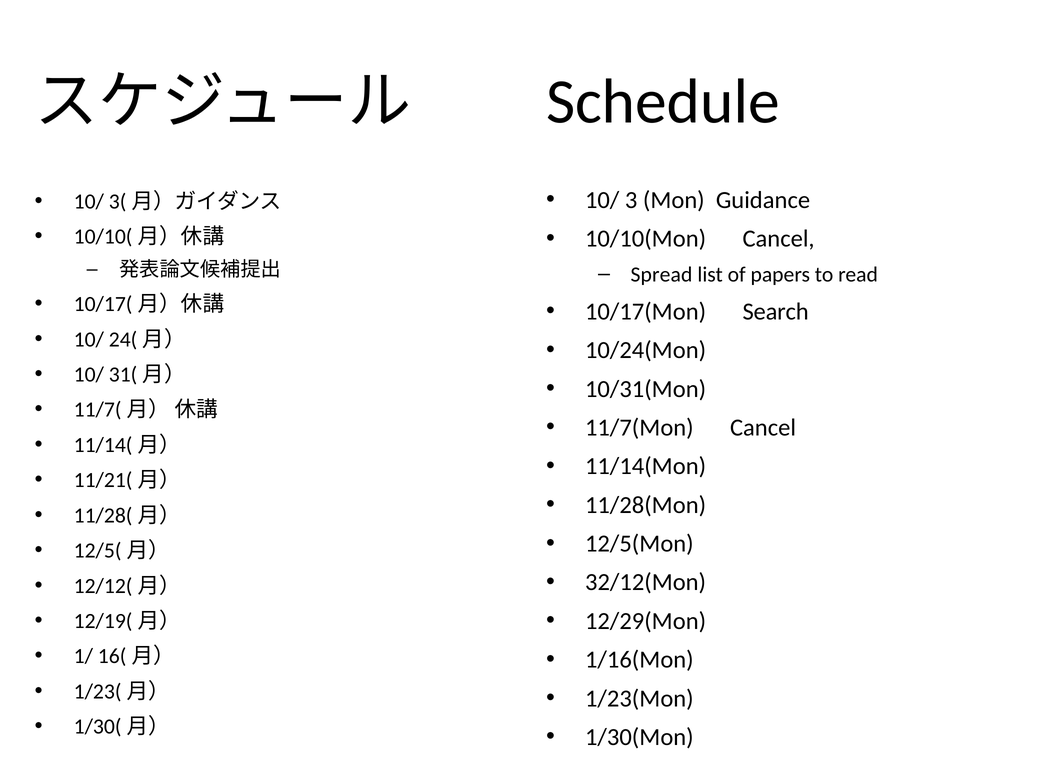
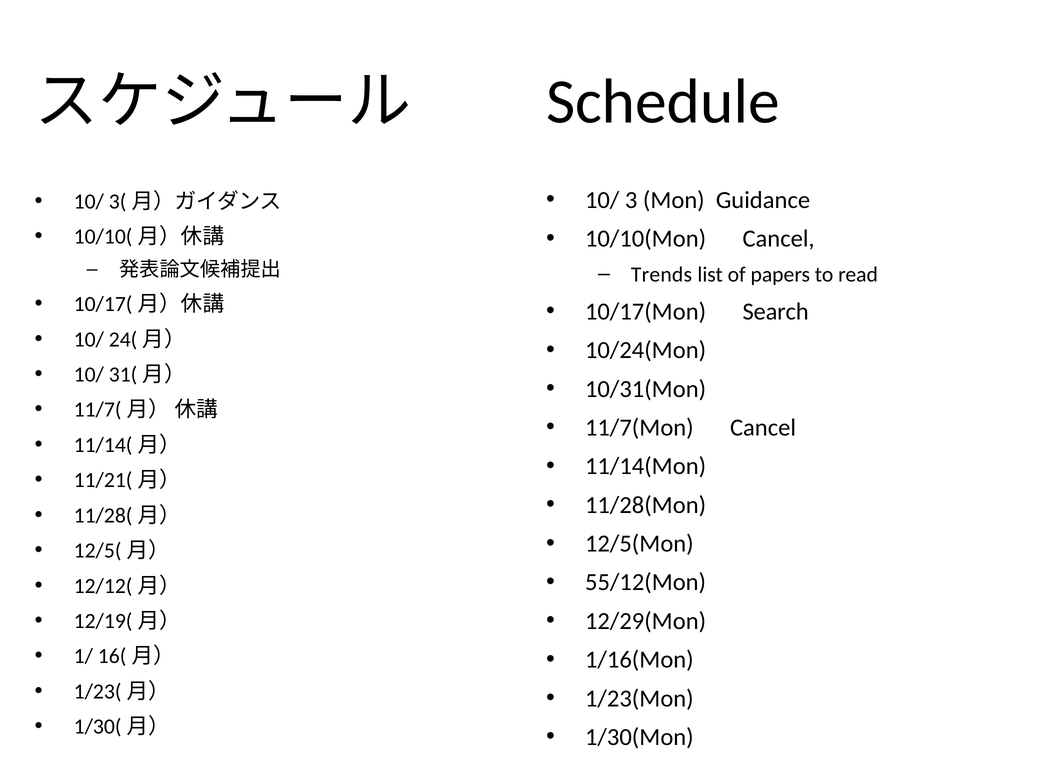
Spread: Spread -> Trends
32/12(Mon: 32/12(Mon -> 55/12(Mon
